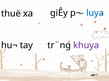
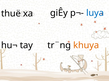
khuya colour: purple -> orange
